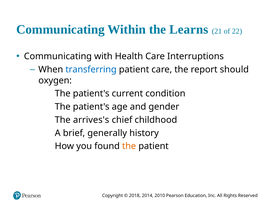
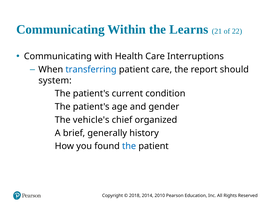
oxygen: oxygen -> system
arrives's: arrives's -> vehicle's
childhood: childhood -> organized
the at (129, 146) colour: orange -> blue
